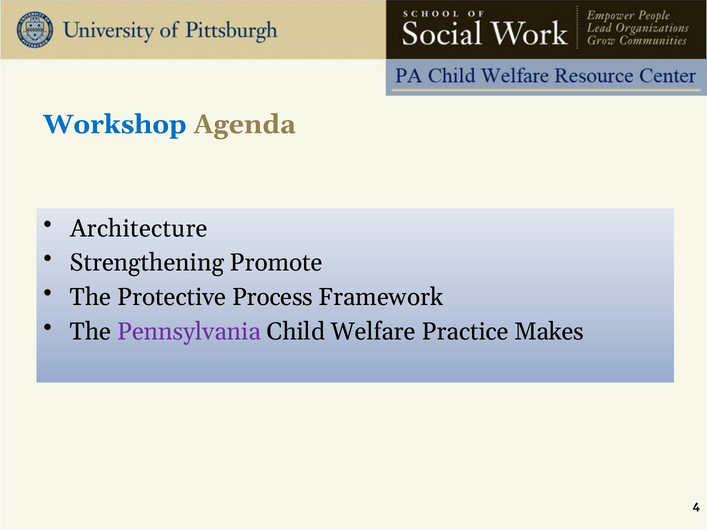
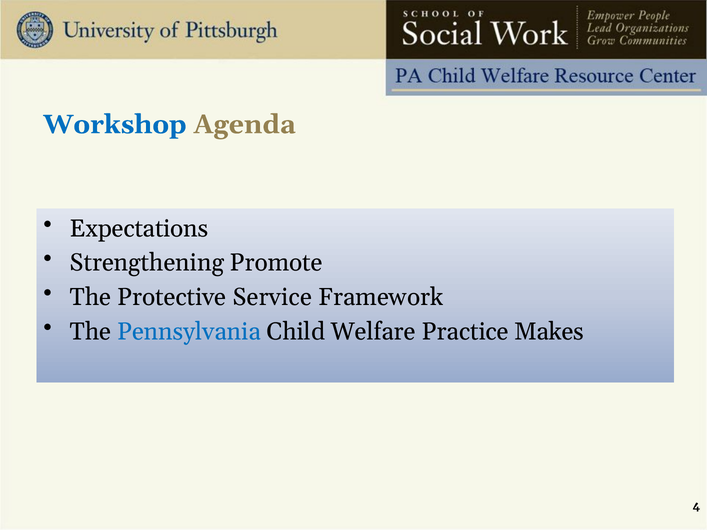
Architecture: Architecture -> Expectations
Process: Process -> Service
Pennsylvania colour: purple -> blue
